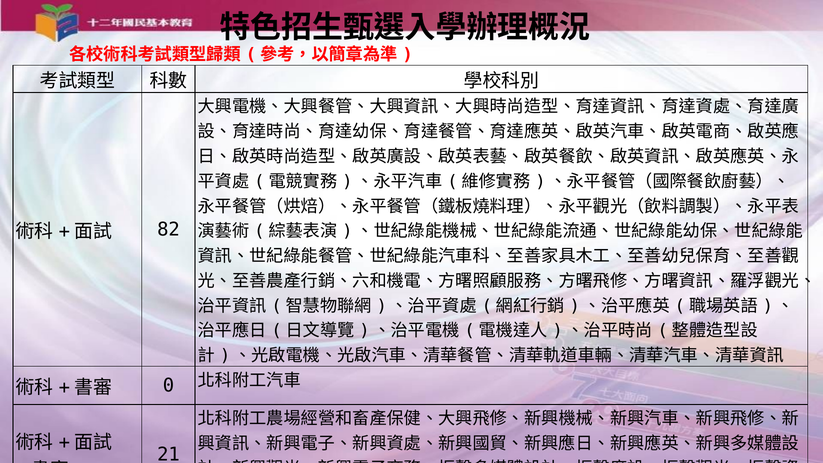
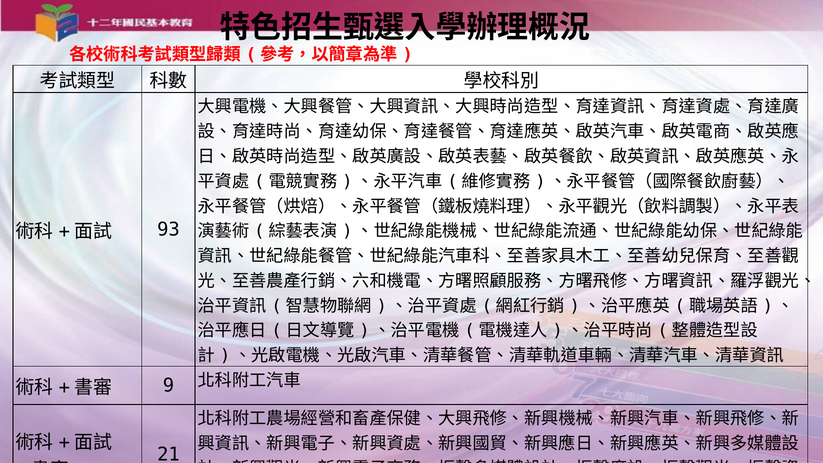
82: 82 -> 93
0: 0 -> 9
